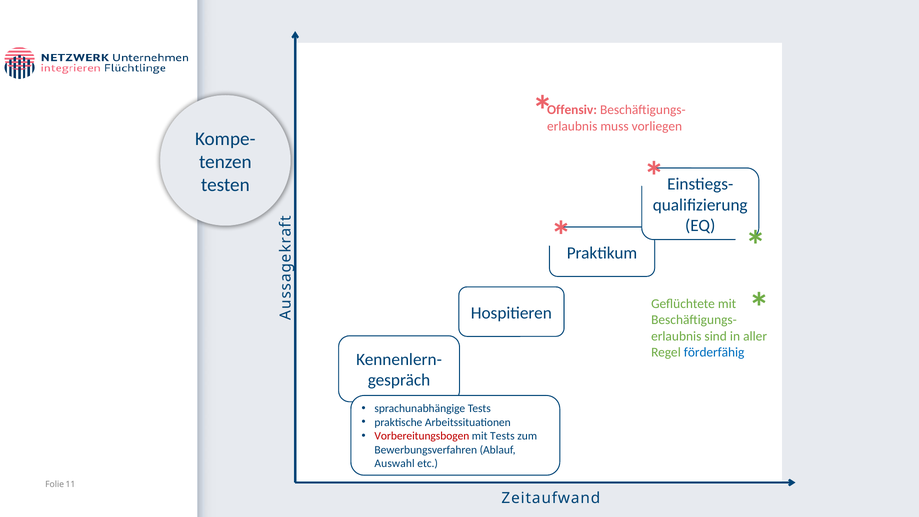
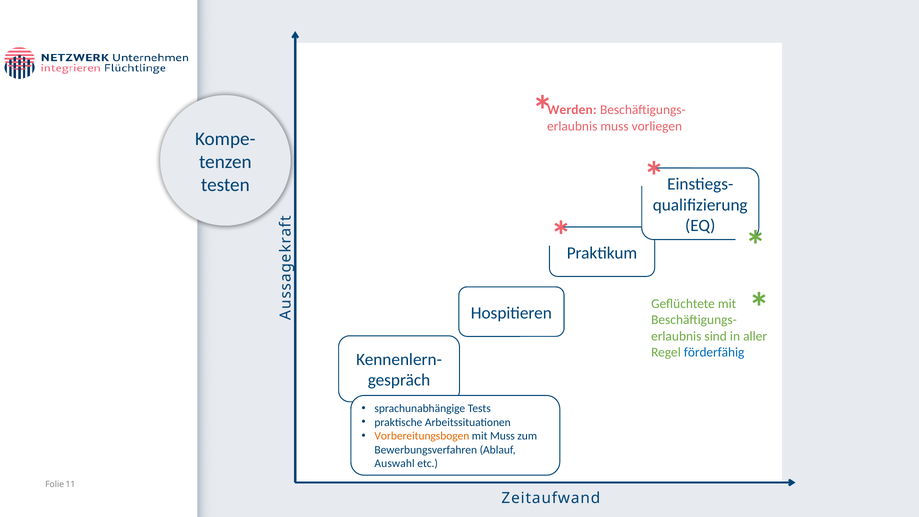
Offensiv: Offensiv -> Werden
Vorbereitungsbogen colour: red -> orange
mit Tests: Tests -> Muss
